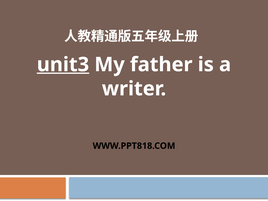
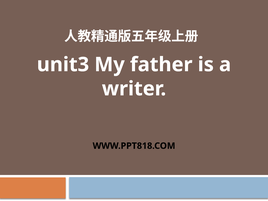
unit3 underline: present -> none
